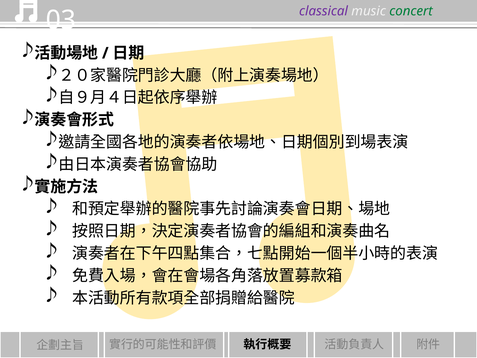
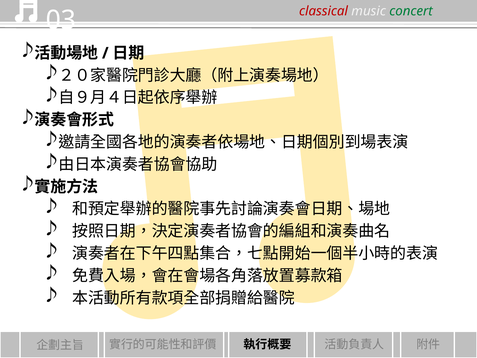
classical colour: purple -> red
